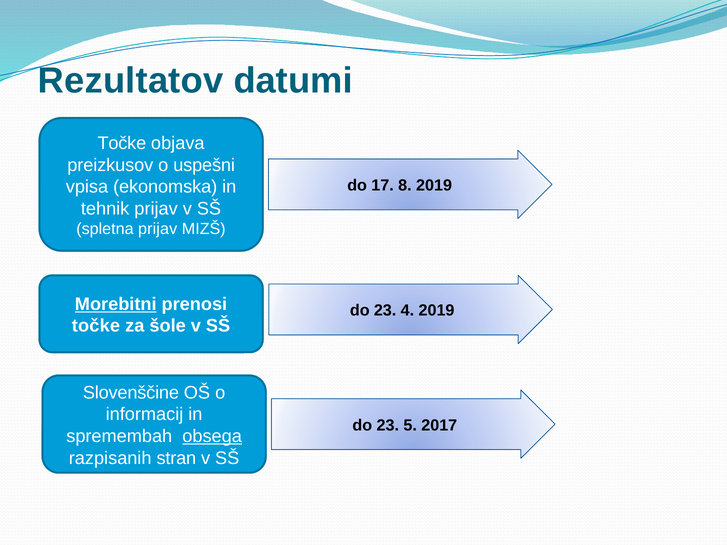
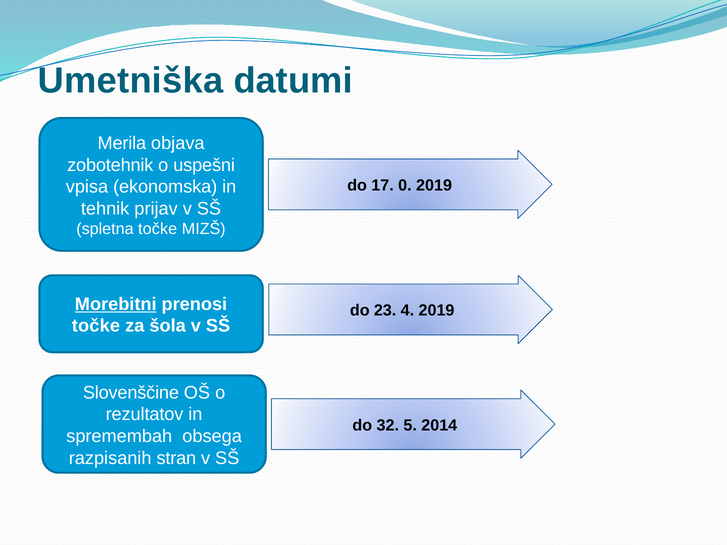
Rezultatov: Rezultatov -> Umetniška
Točke at (122, 143): Točke -> Merila
preizkusov: preizkusov -> zobotehnik
8: 8 -> 0
spletna prijav: prijav -> točke
šole: šole -> šola
informacij: informacij -> rezultatov
23 at (388, 425): 23 -> 32
2017: 2017 -> 2014
obsega underline: present -> none
